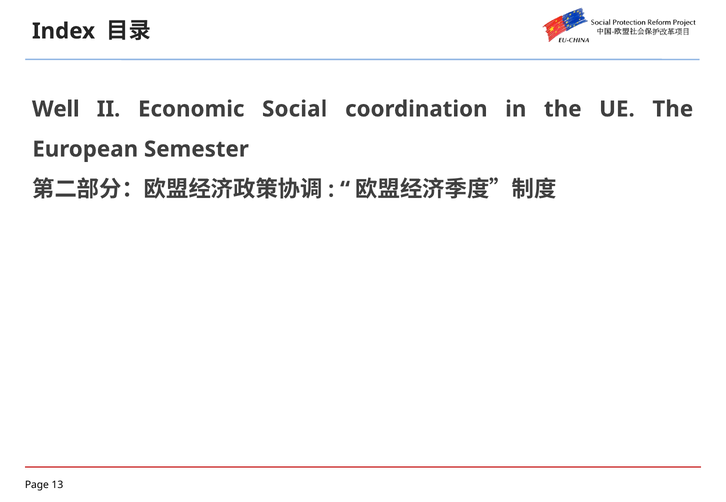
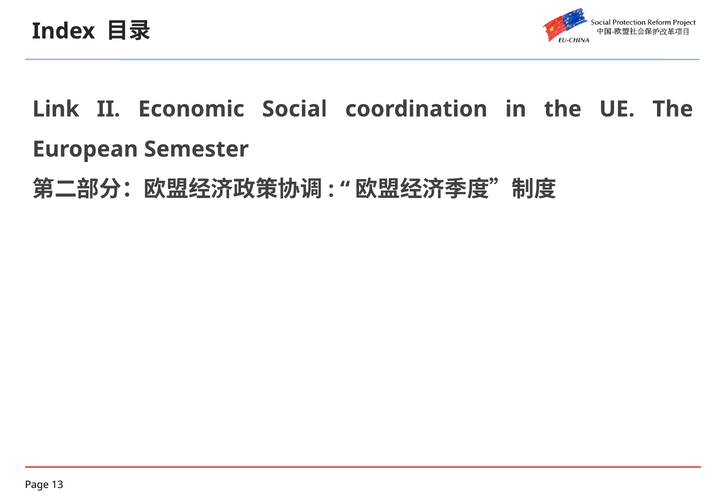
Well: Well -> Link
